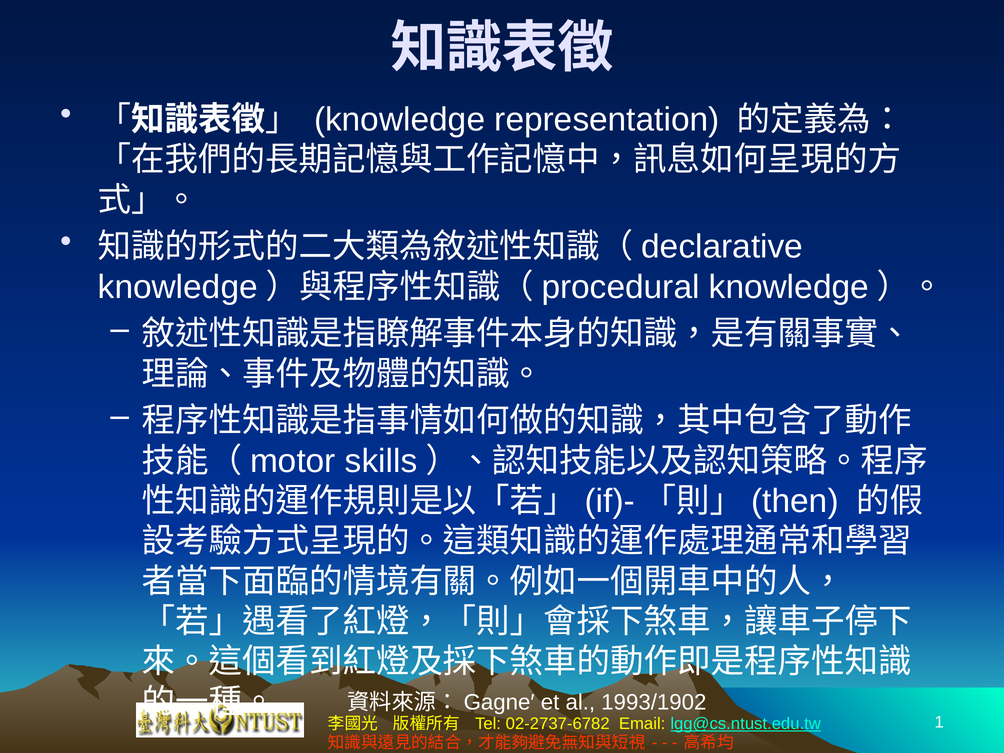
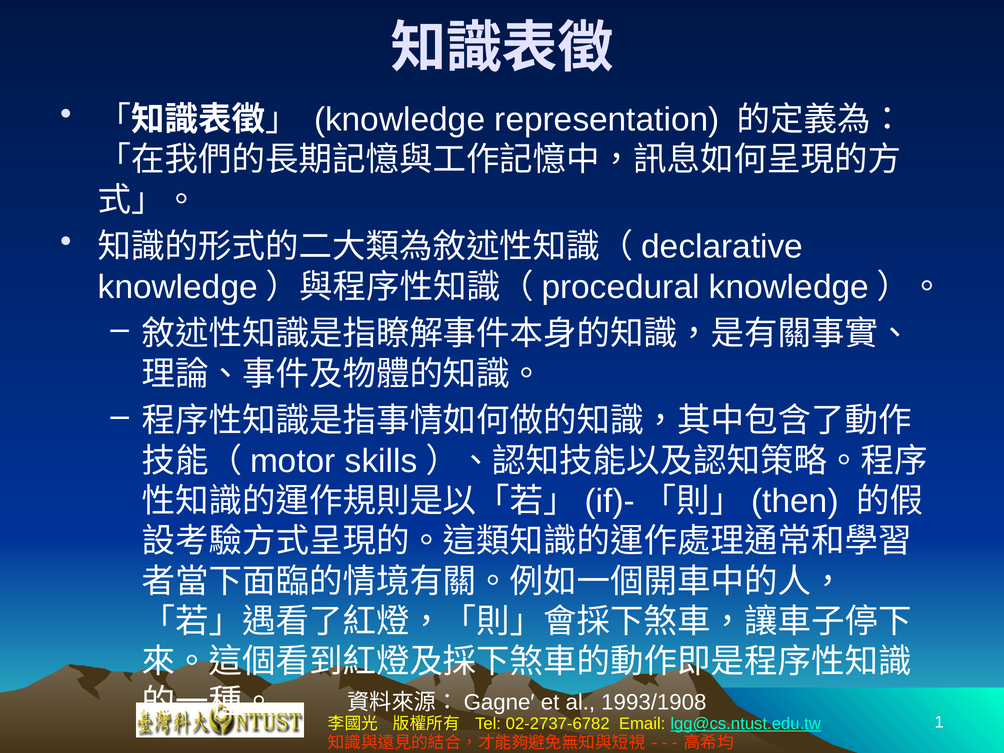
1993/1902: 1993/1902 -> 1993/1908
